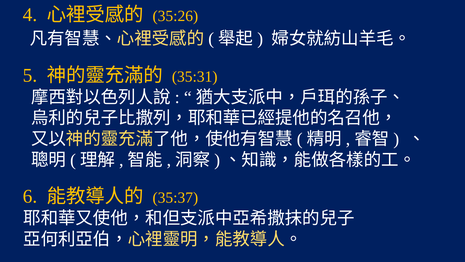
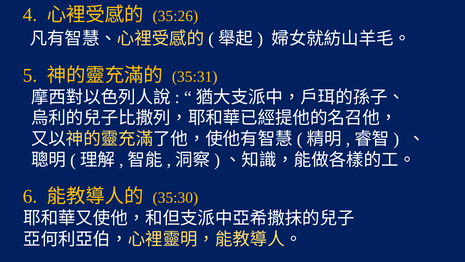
35:37: 35:37 -> 35:30
